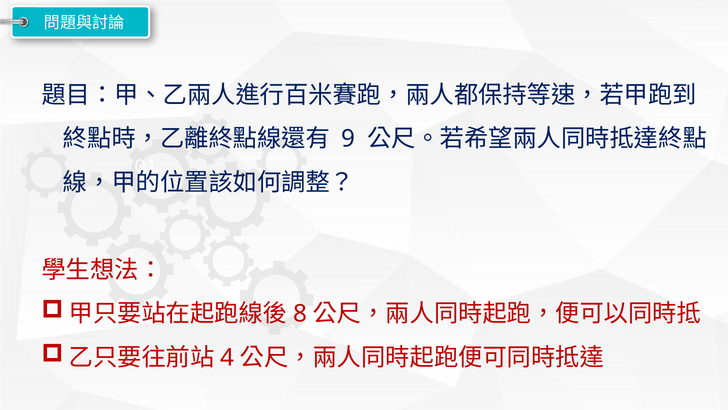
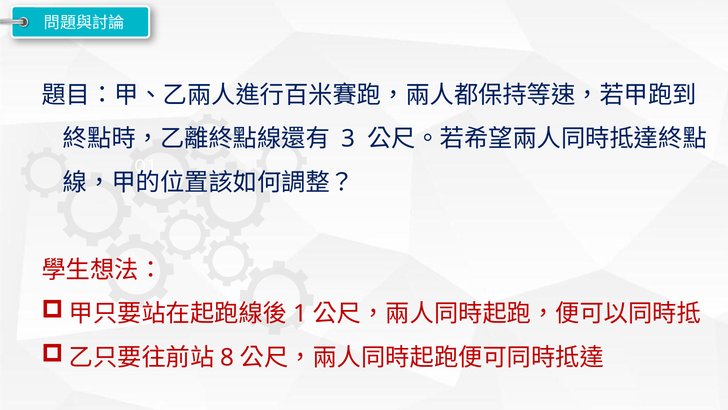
9: 9 -> 3
8: 8 -> 1
4: 4 -> 8
